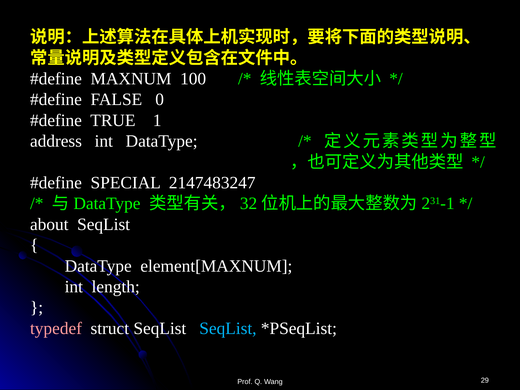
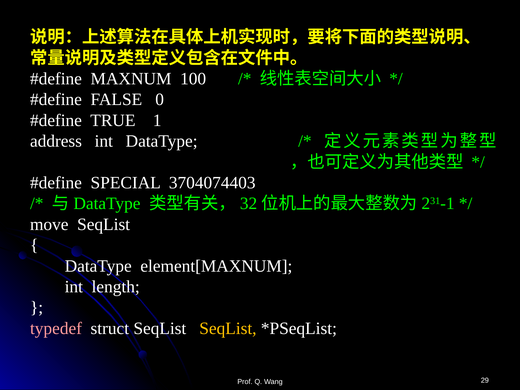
2147483247: 2147483247 -> 3704074403
about: about -> move
SeqList at (228, 328) colour: light blue -> yellow
